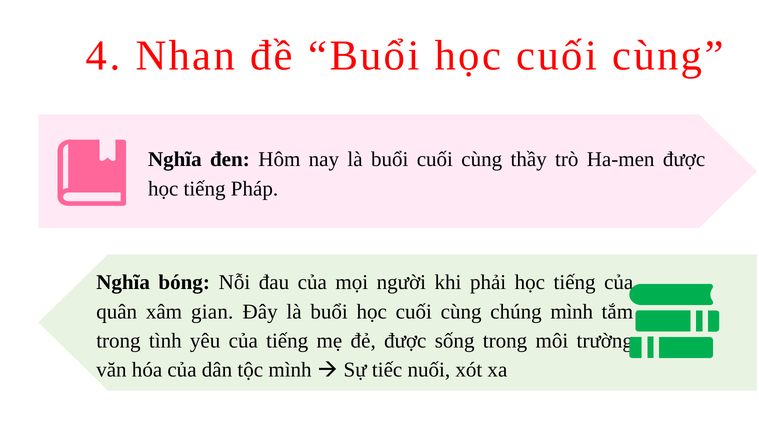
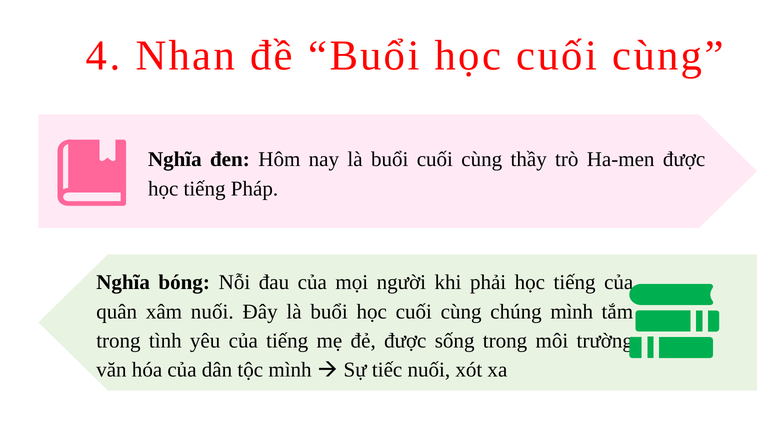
xâm gian: gian -> nuối
